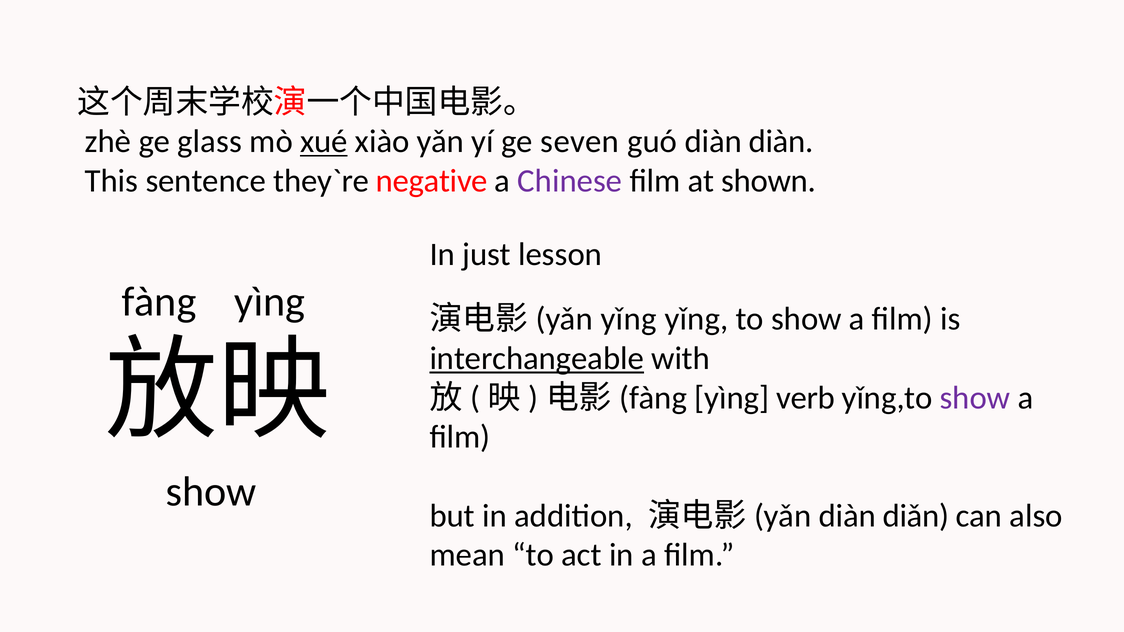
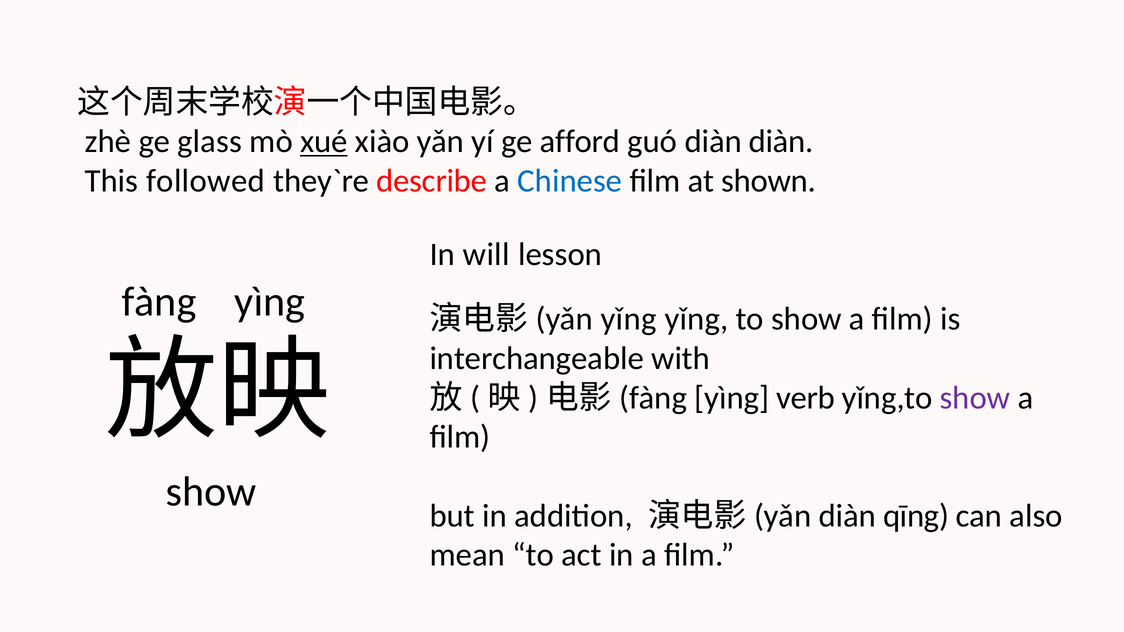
seven: seven -> afford
sentence: sentence -> followed
negative: negative -> describe
Chinese colour: purple -> blue
just: just -> will
interchangeable underline: present -> none
diǎn: diǎn -> qīng
